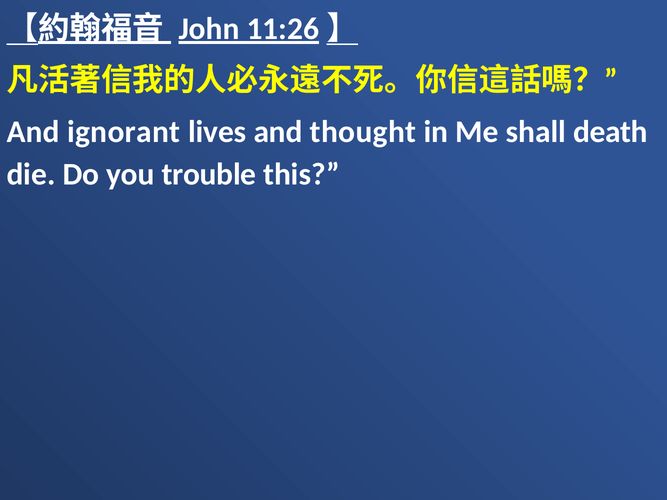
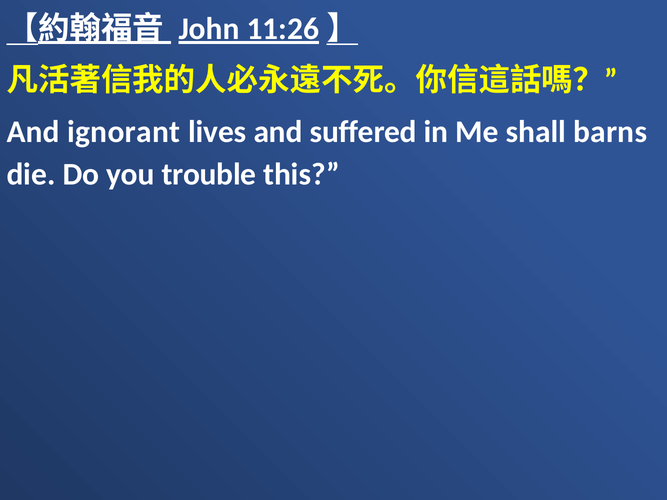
thought: thought -> suffered
death: death -> barns
